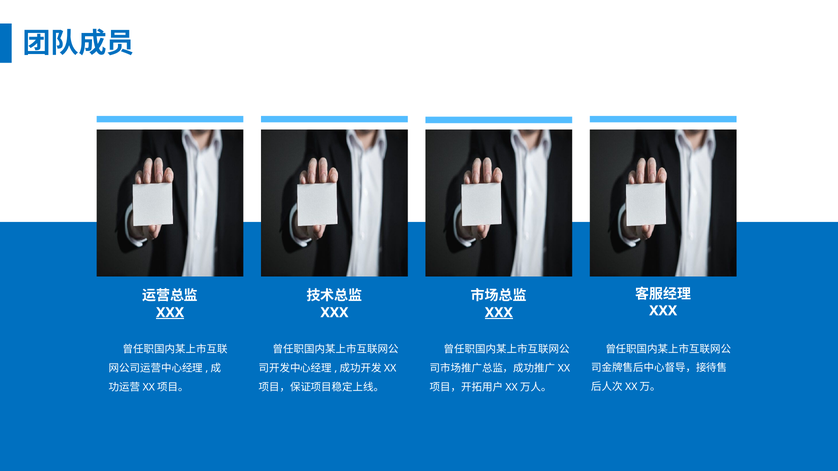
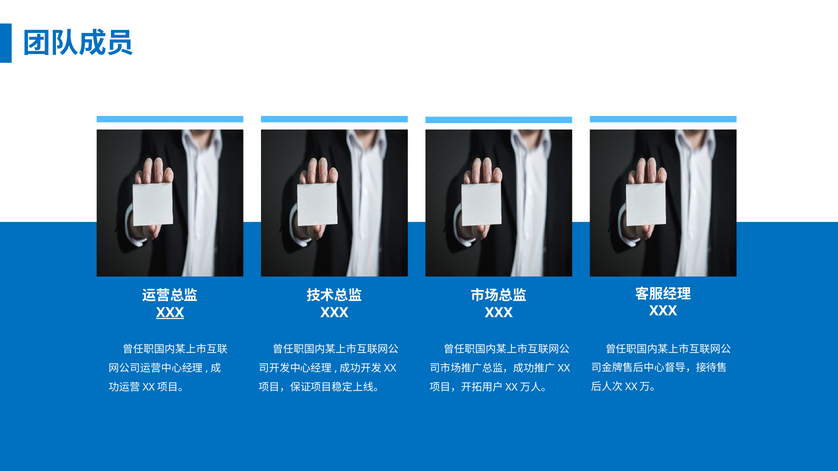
XXX at (499, 313) underline: present -> none
